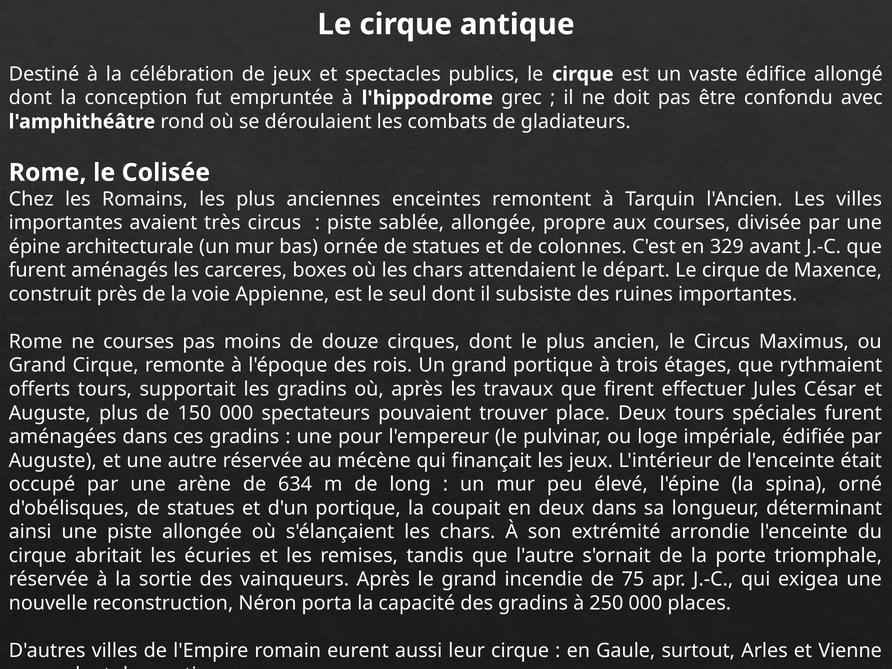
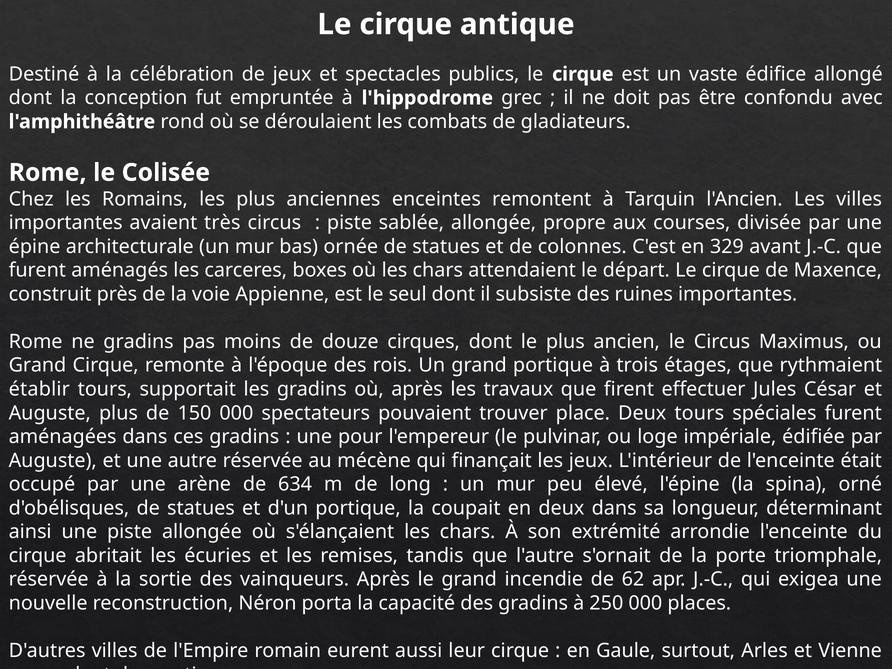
ne courses: courses -> gradins
offerts: offerts -> établir
75: 75 -> 62
